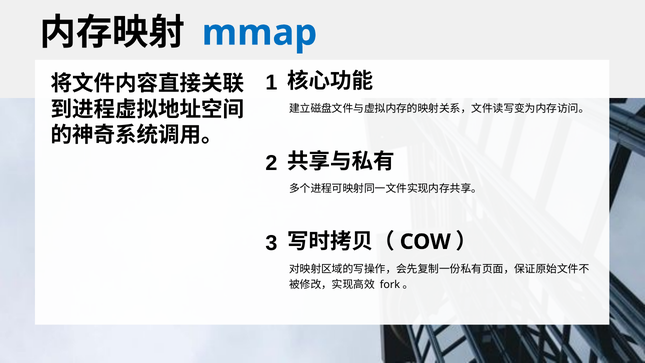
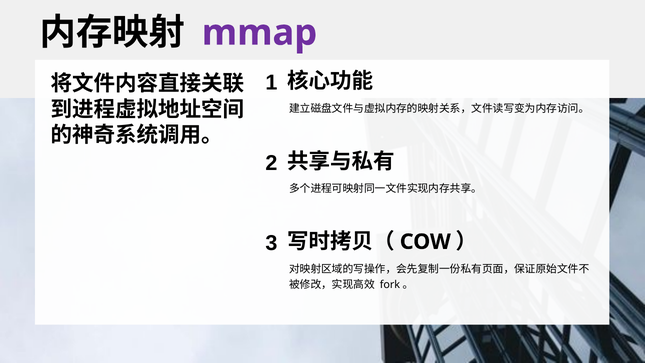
mmap colour: blue -> purple
